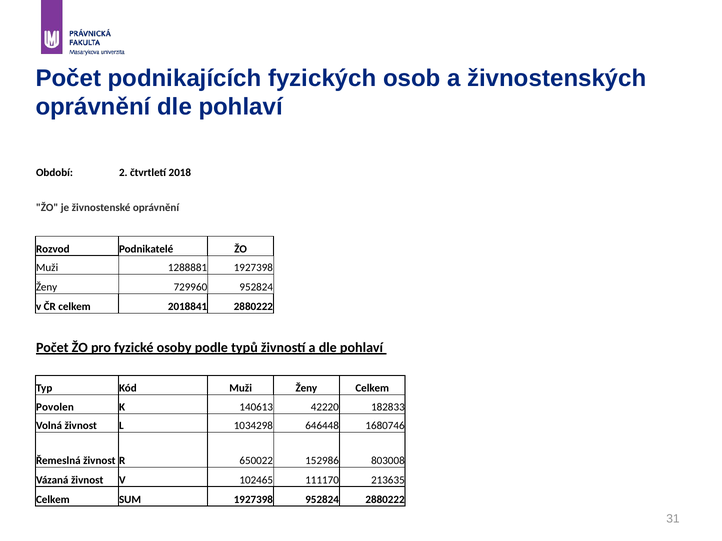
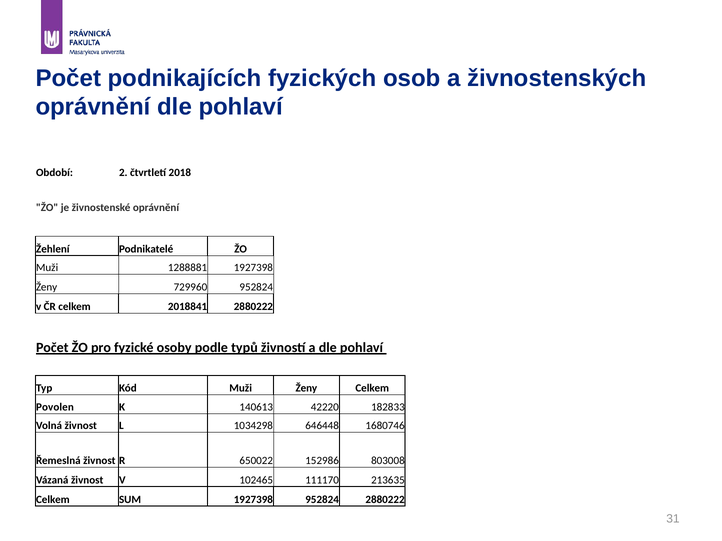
Rozvod: Rozvod -> Žehlení
